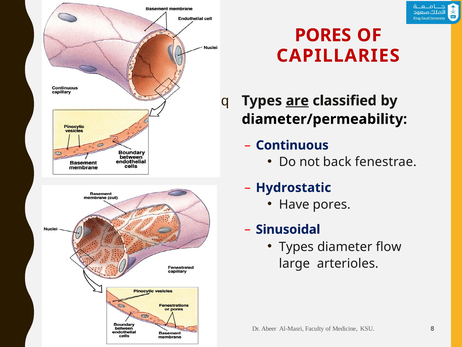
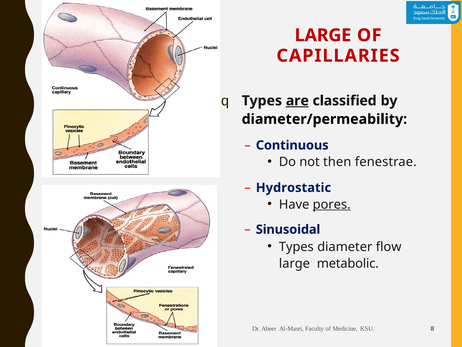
PORES at (323, 35): PORES -> LARGE
back: back -> then
pores at (332, 204) underline: none -> present
arterioles: arterioles -> metabolic
